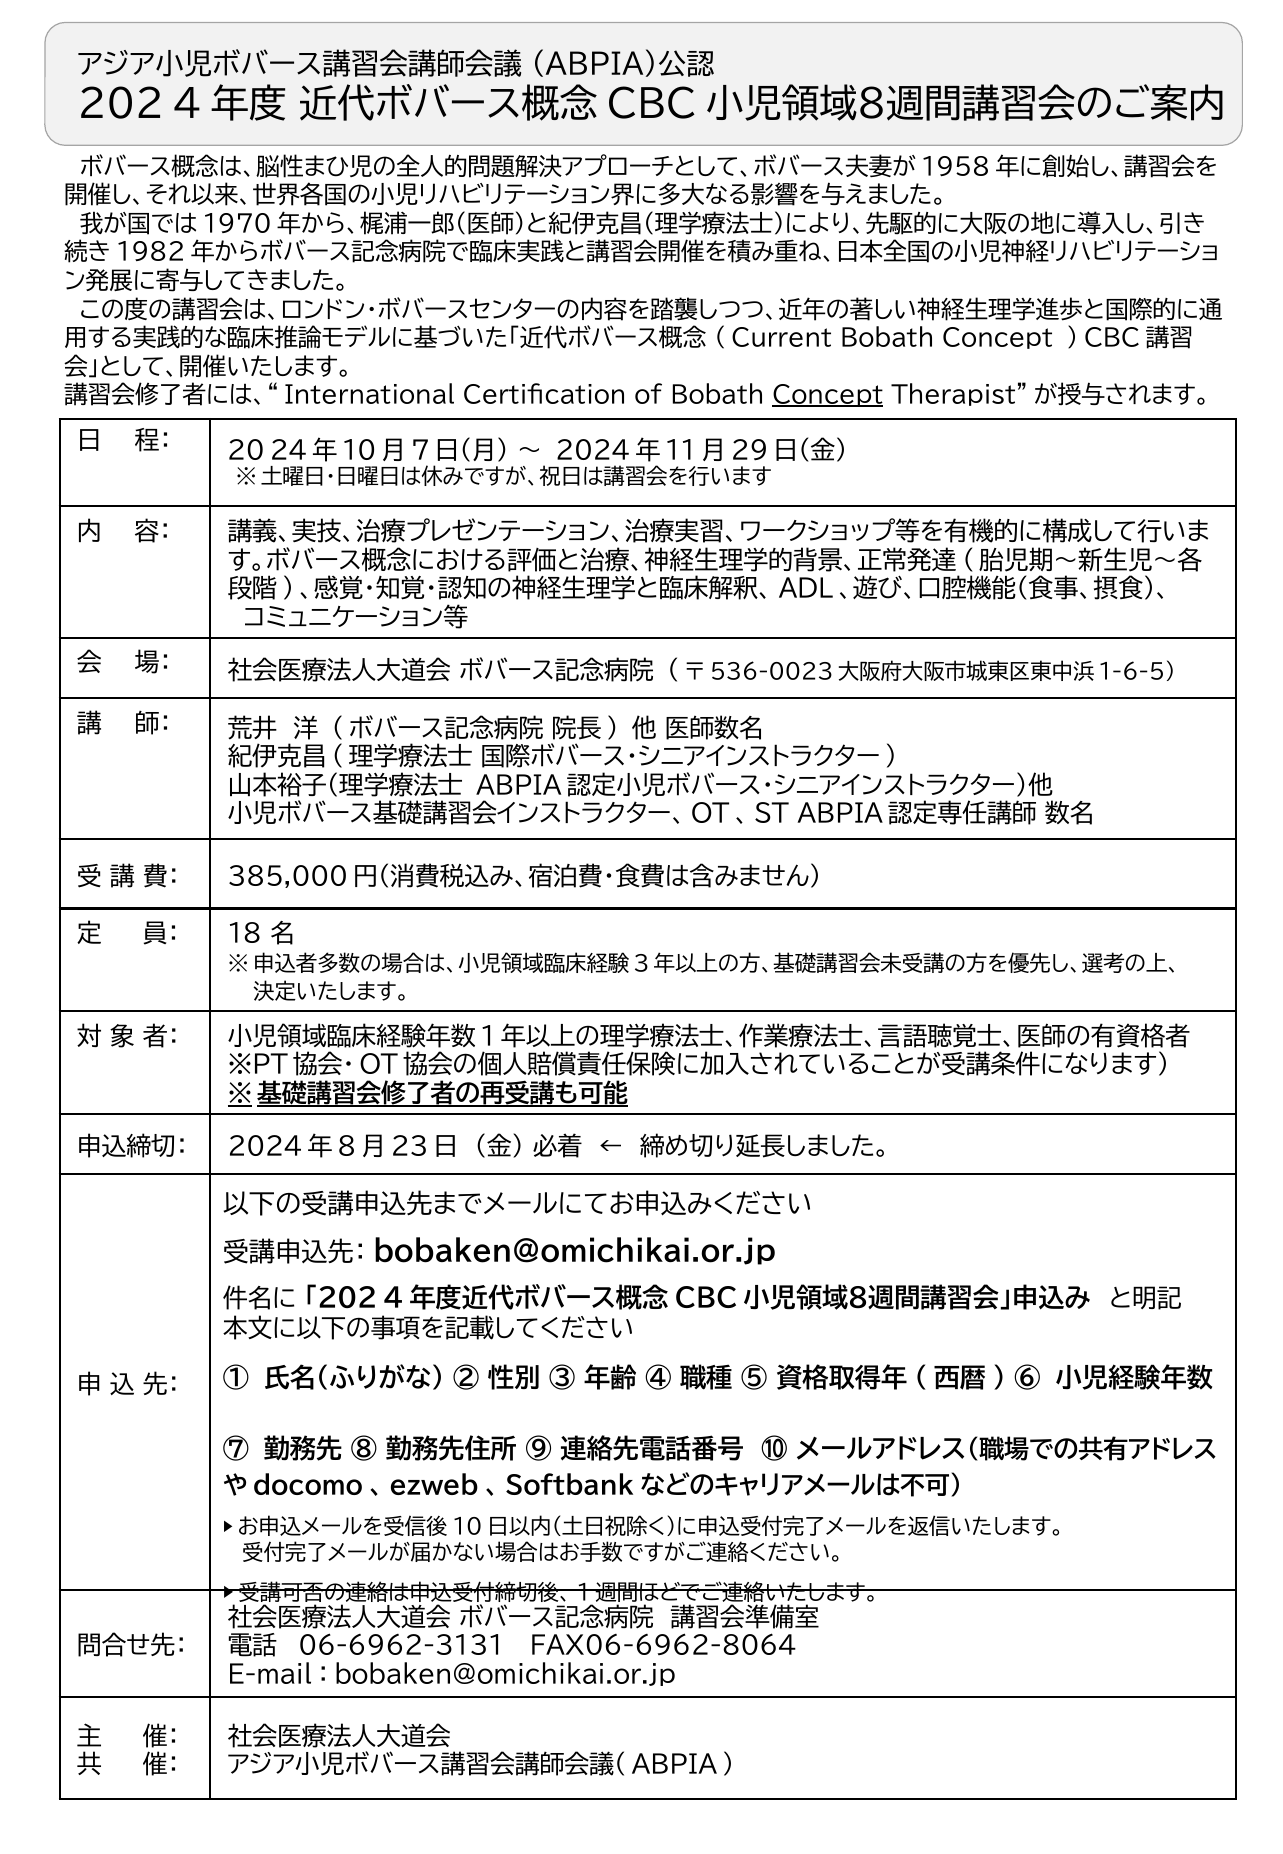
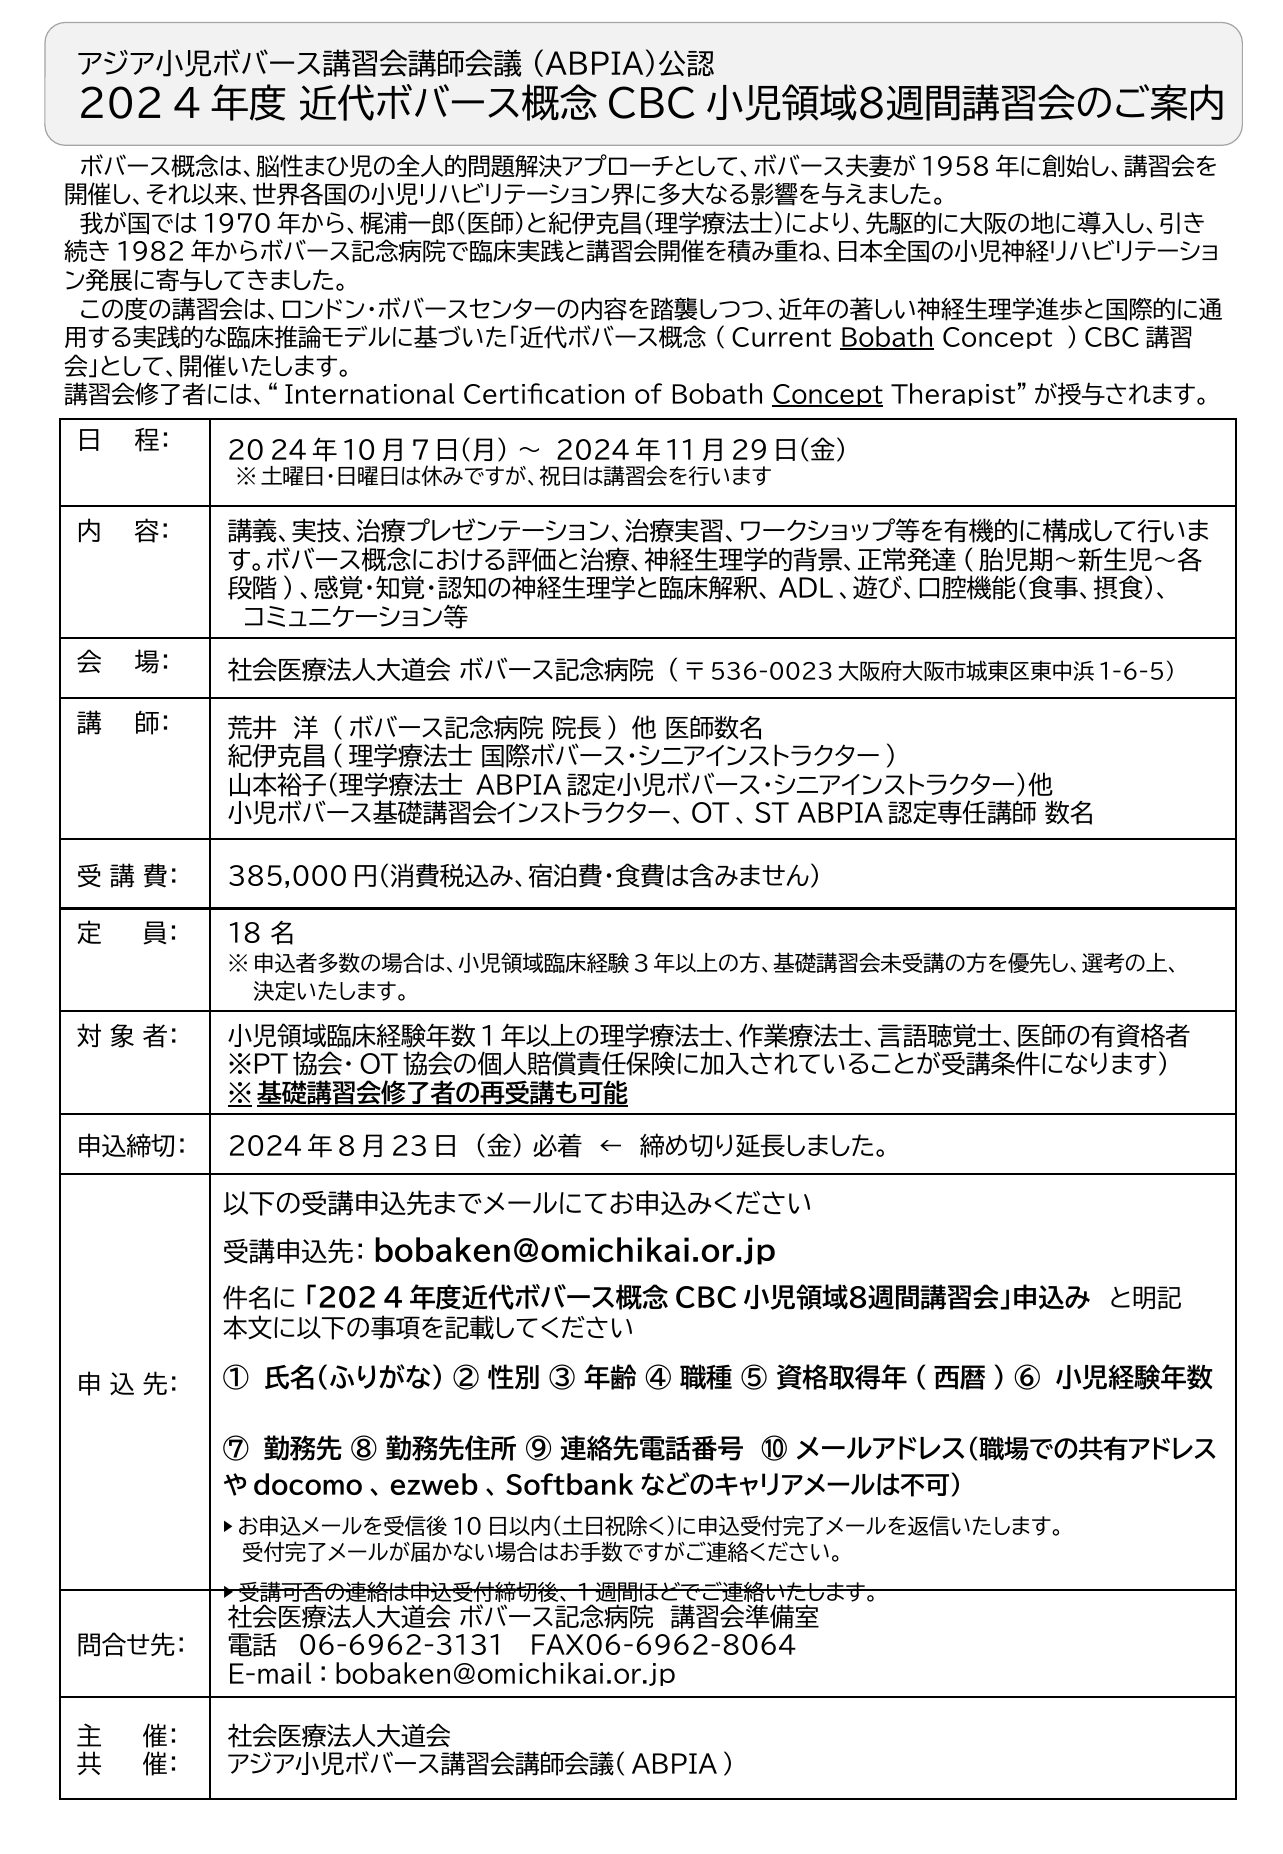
Bobath at (887, 339) underline: none -> present
